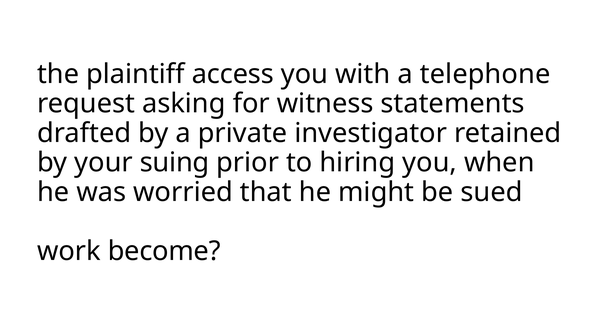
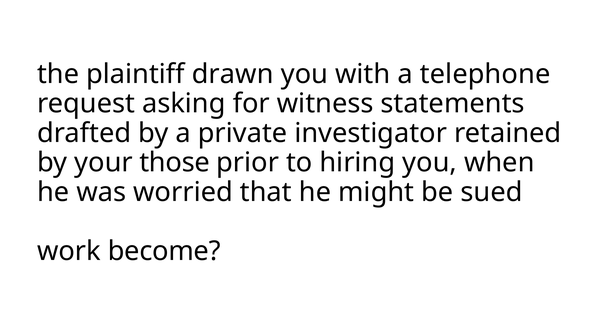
access: access -> drawn
suing: suing -> those
